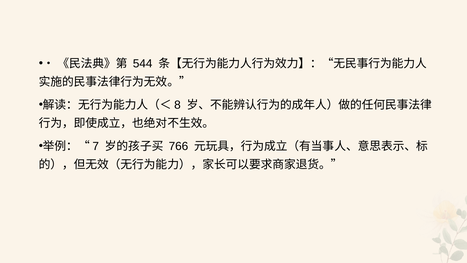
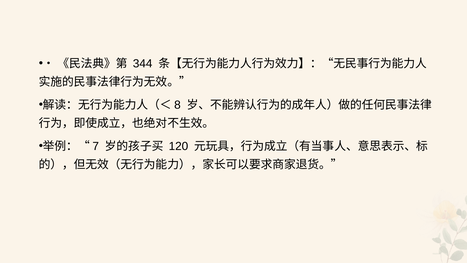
544: 544 -> 344
766: 766 -> 120
